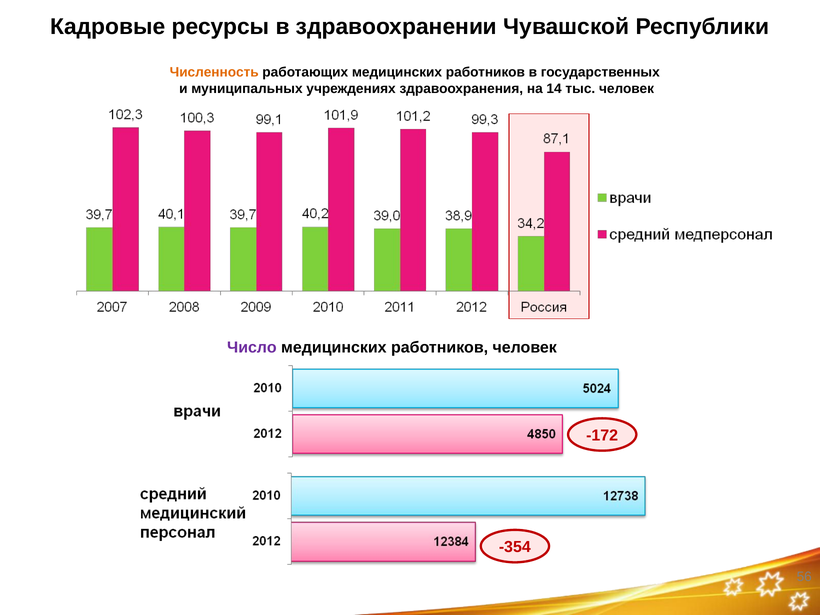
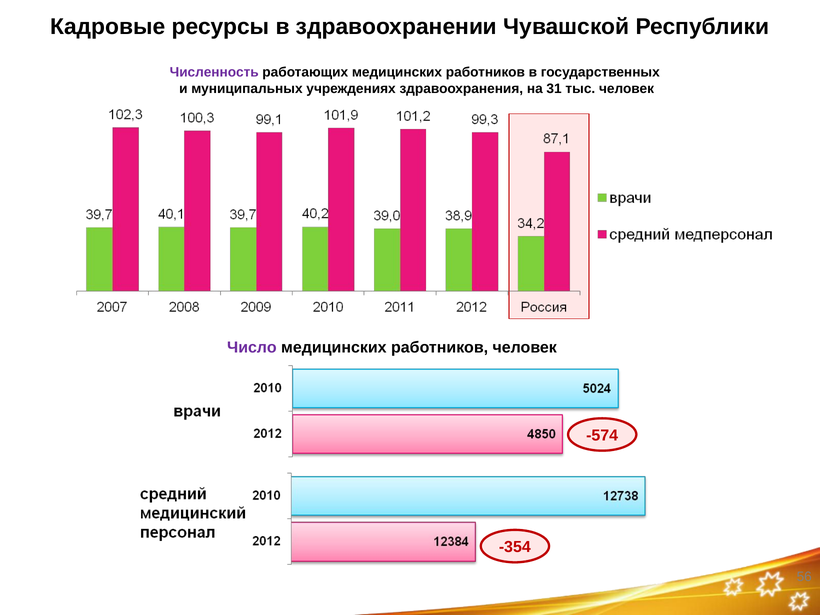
Численность colour: orange -> purple
14: 14 -> 31
-172: -172 -> -574
